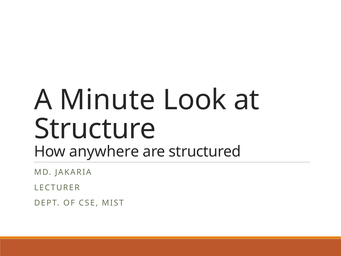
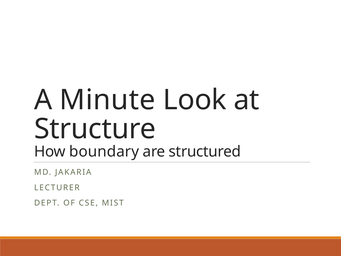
anywhere: anywhere -> boundary
